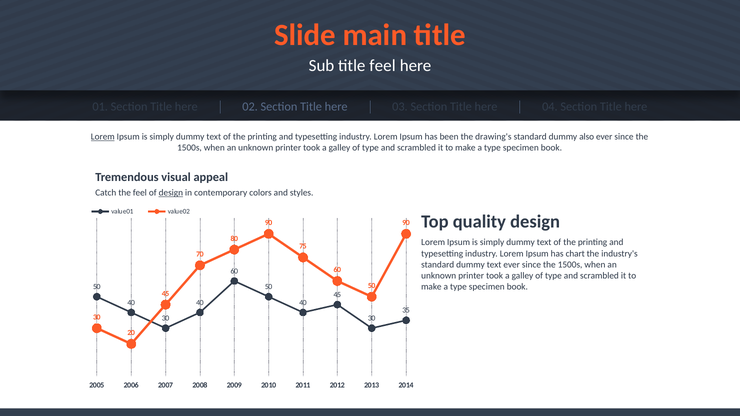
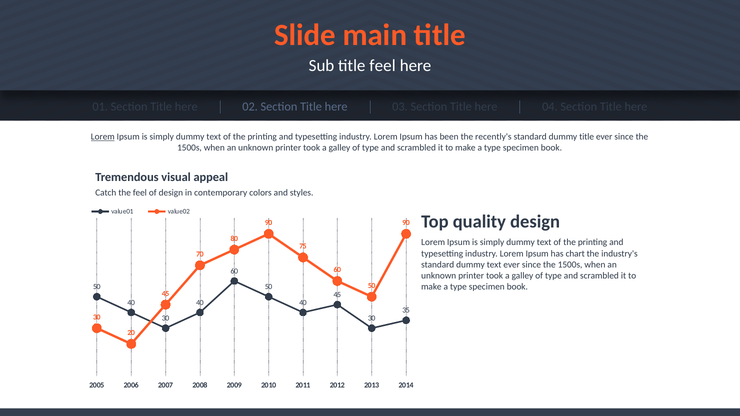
drawing's: drawing's -> recently's
dummy also: also -> title
design at (171, 193) underline: present -> none
